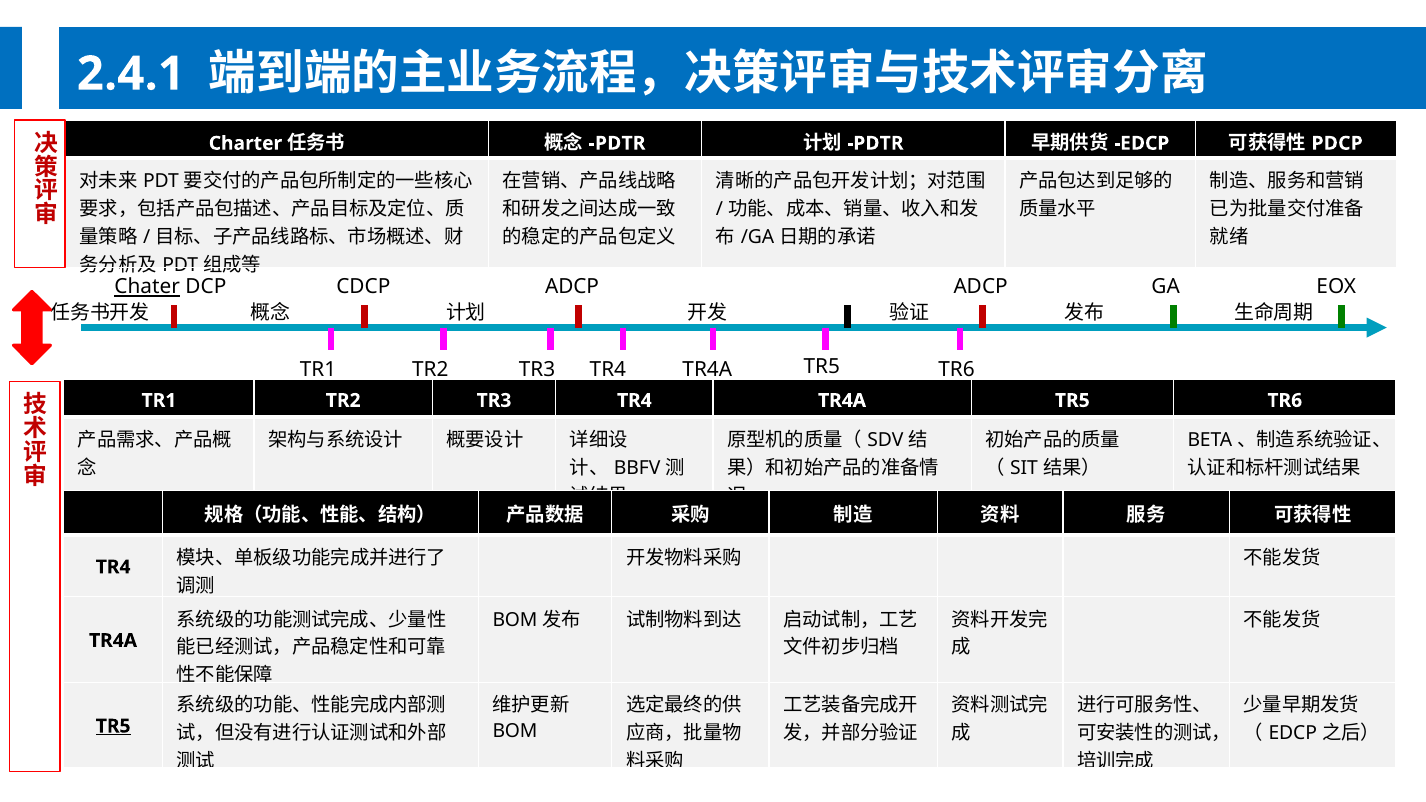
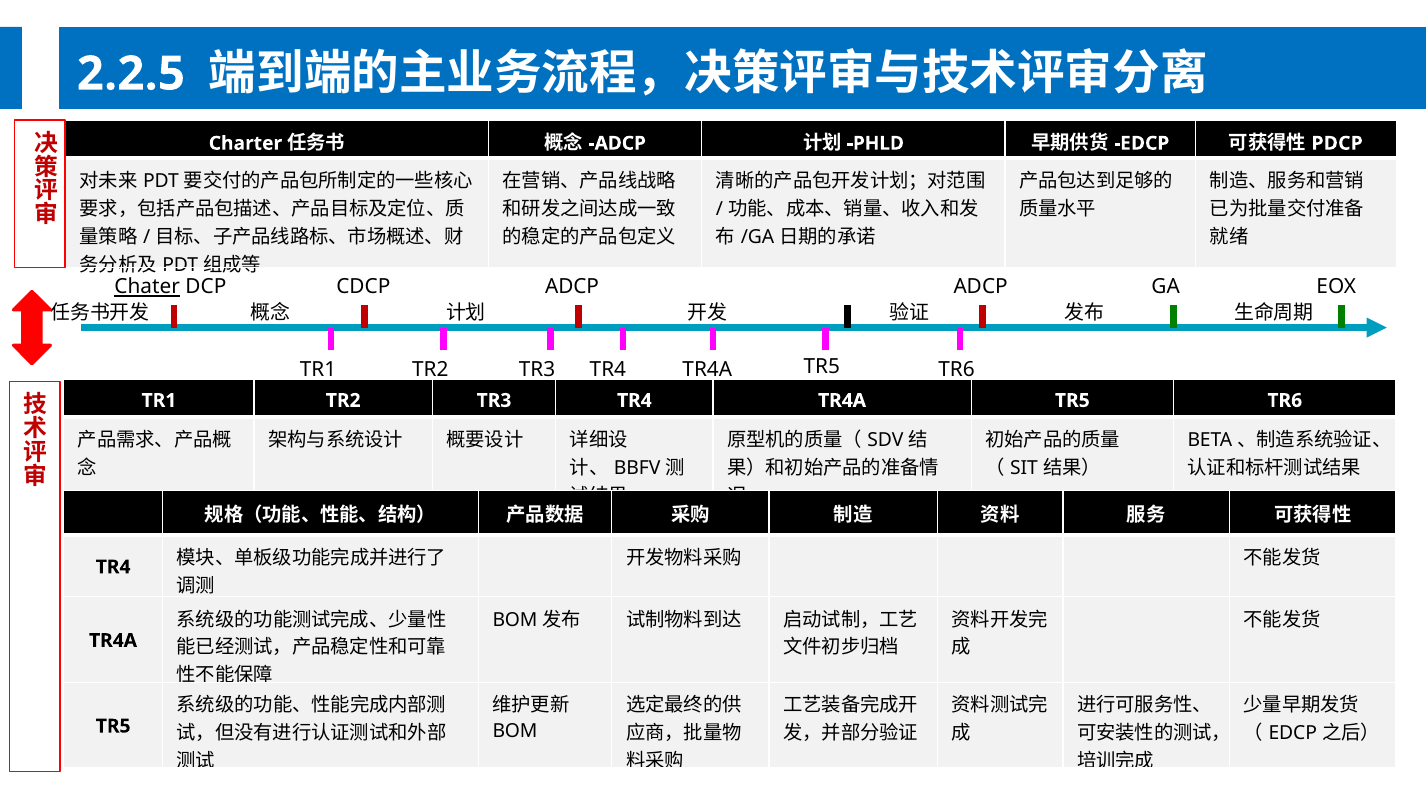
2.4.1: 2.4.1 -> 2.2.5
PDTR at (617, 143): PDTR -> ADCP
PDTR at (875, 143): PDTR -> PHLD
TR5 at (113, 726) underline: present -> none
